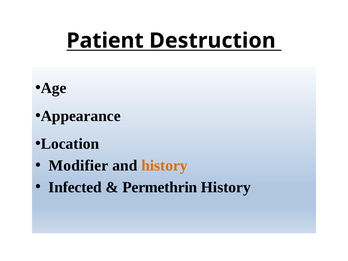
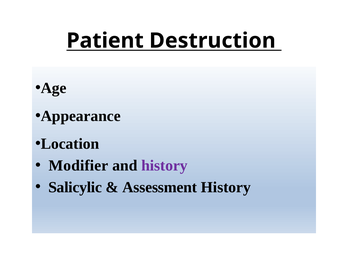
history at (164, 166) colour: orange -> purple
Infected: Infected -> Salicylic
Permethrin: Permethrin -> Assessment
